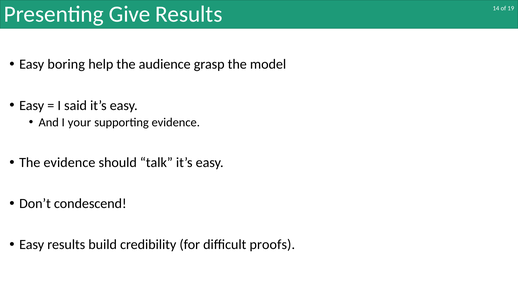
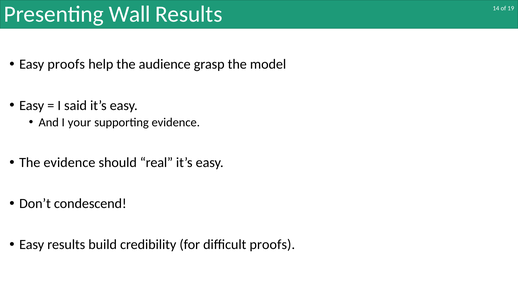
Give: Give -> Wall
Easy boring: boring -> proofs
talk: talk -> real
